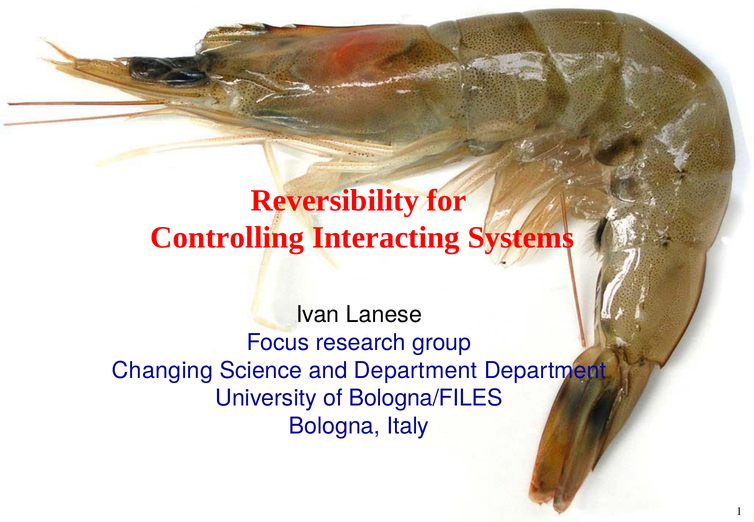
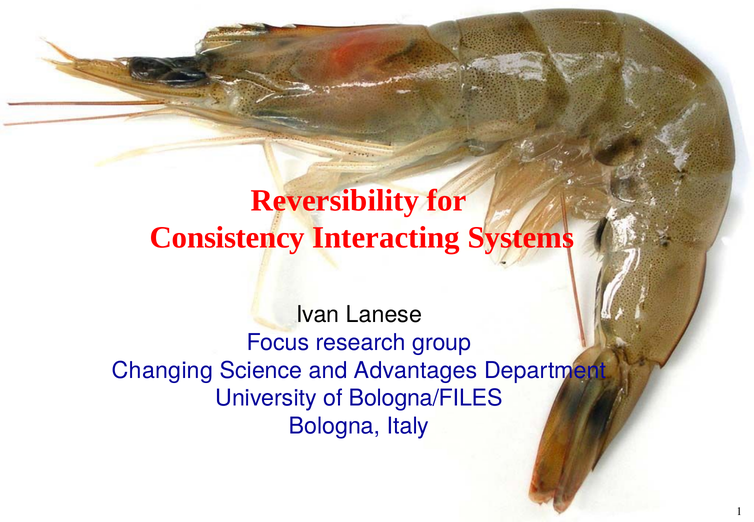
Controlling: Controlling -> Consistency
and Department: Department -> Advantages
